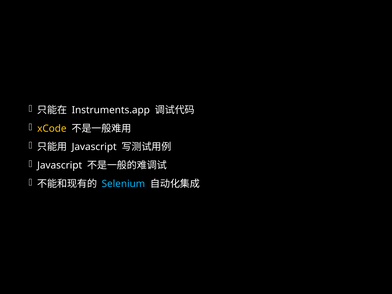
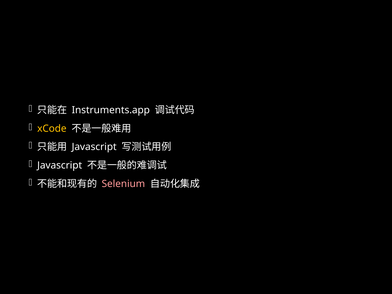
Selenium colour: light blue -> pink
